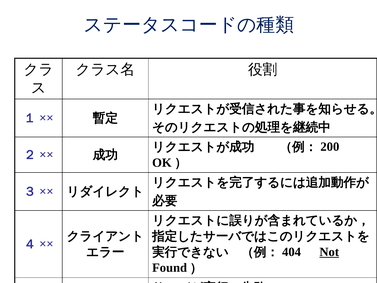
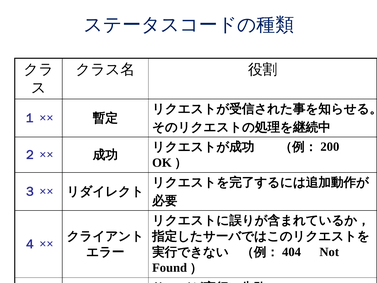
Not at (329, 252) underline: present -> none
